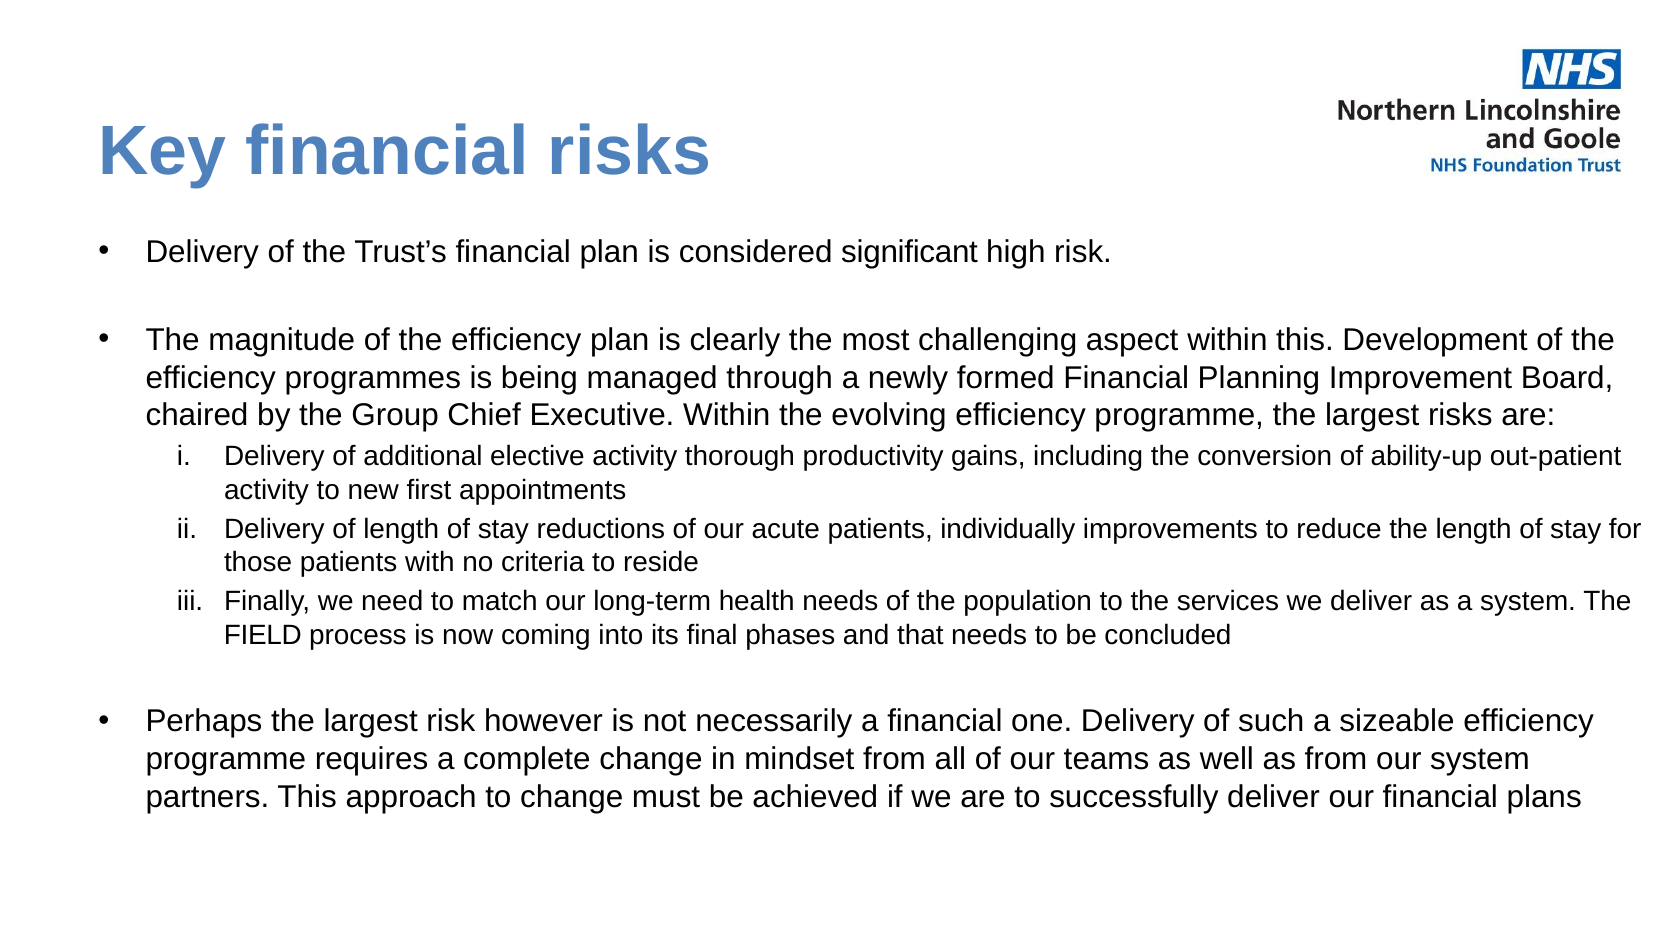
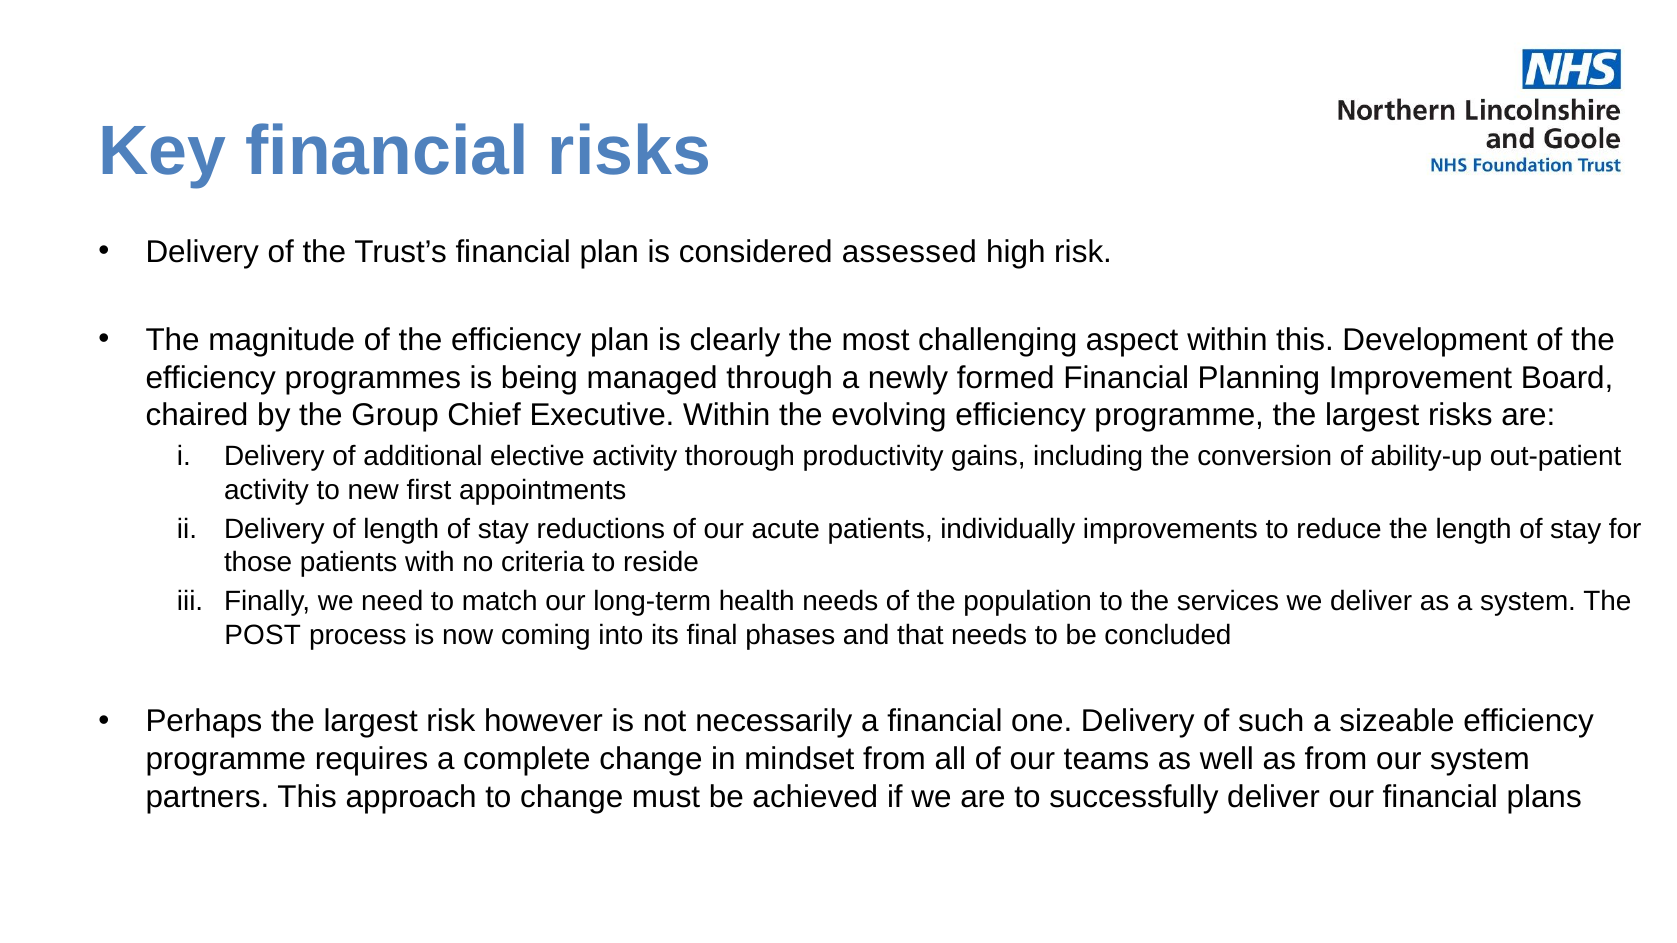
significant: significant -> assessed
FIELD: FIELD -> POST
